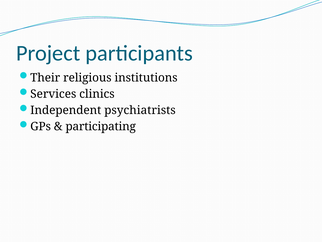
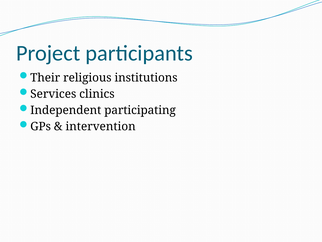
psychiatrists: psychiatrists -> participating
participating: participating -> intervention
